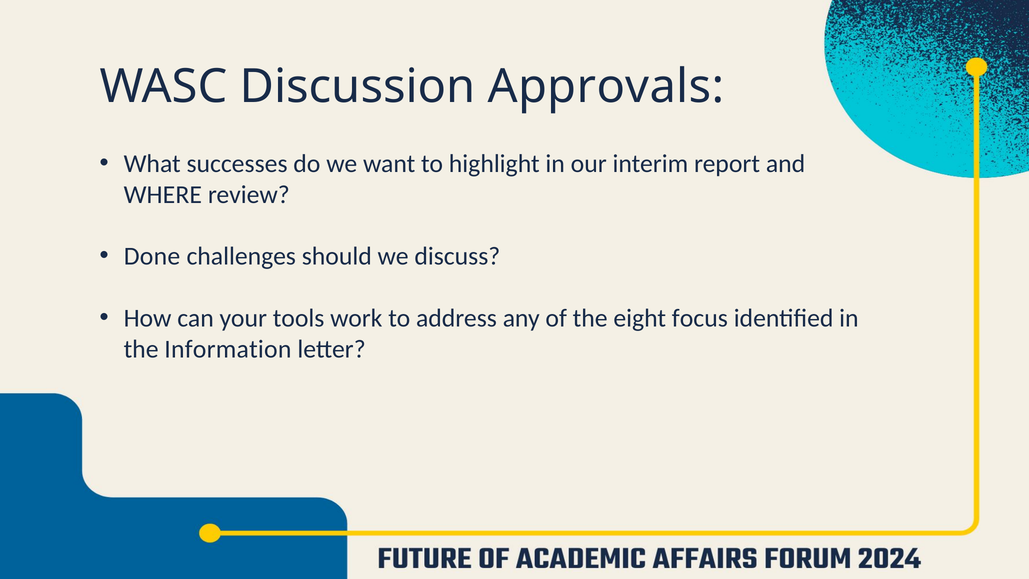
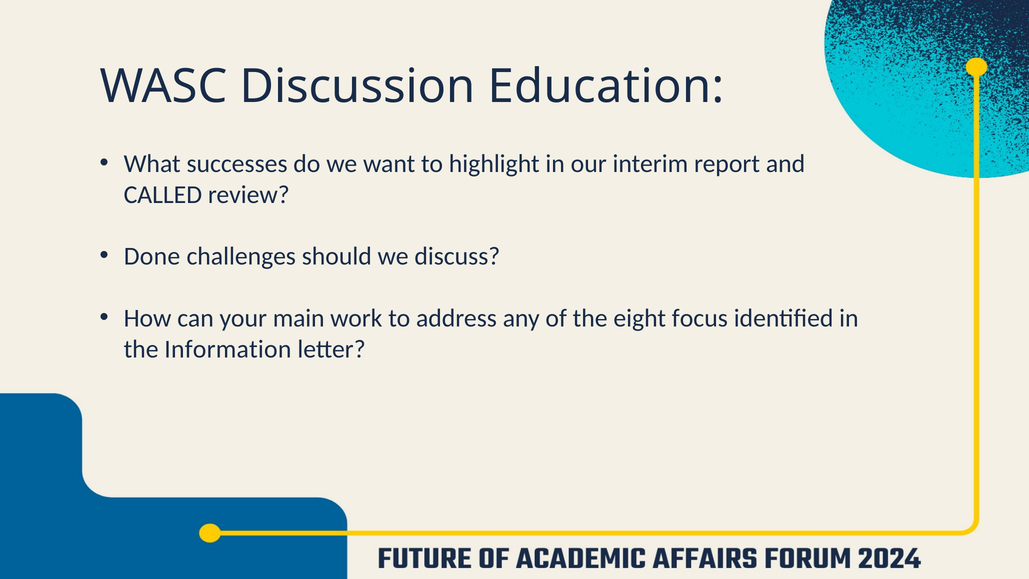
Approvals: Approvals -> Education
WHERE: WHERE -> CALLED
tools: tools -> main
